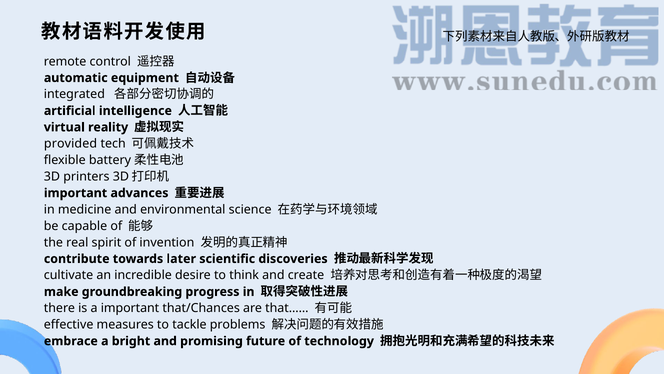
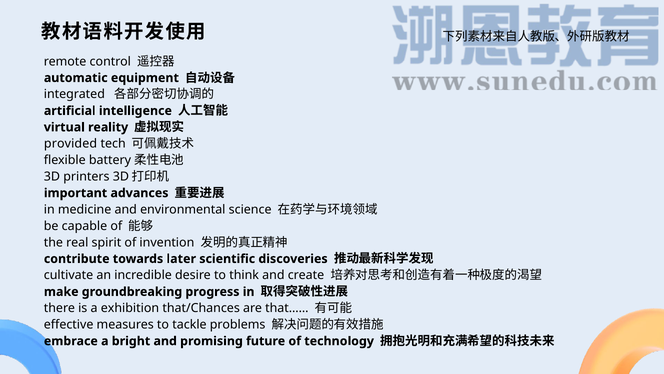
a important: important -> exhibition
